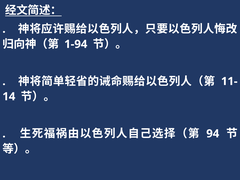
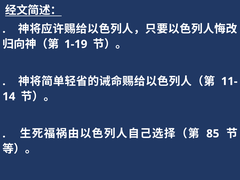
1-94: 1-94 -> 1-19
94: 94 -> 85
